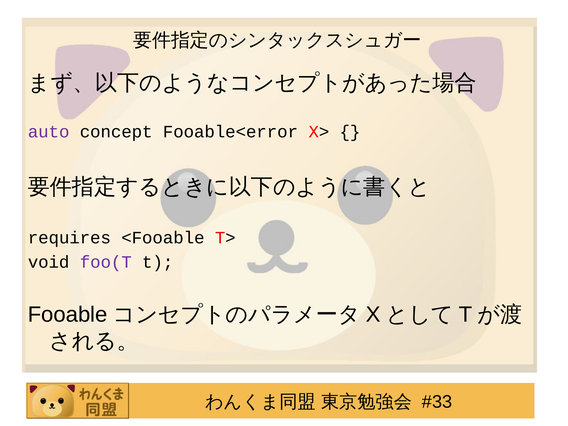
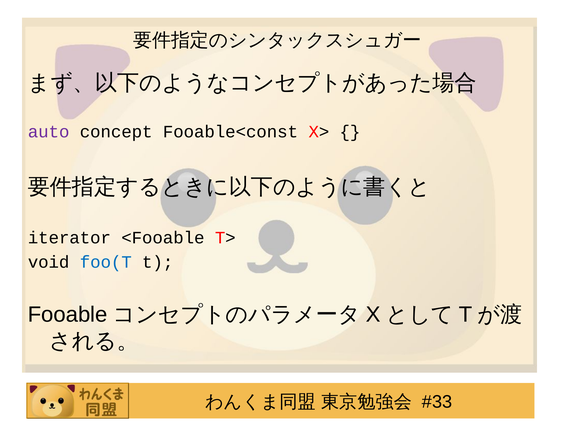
Fooable<error: Fooable<error -> Fooable<const
requires: requires -> iterator
foo(T colour: purple -> blue
